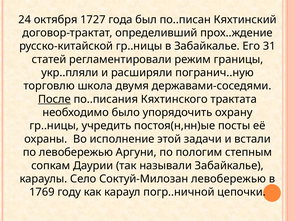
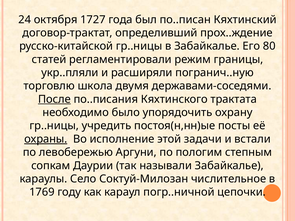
31: 31 -> 80
охраны underline: none -> present
Соктуй-Милозан левобережью: левобережью -> числительное
